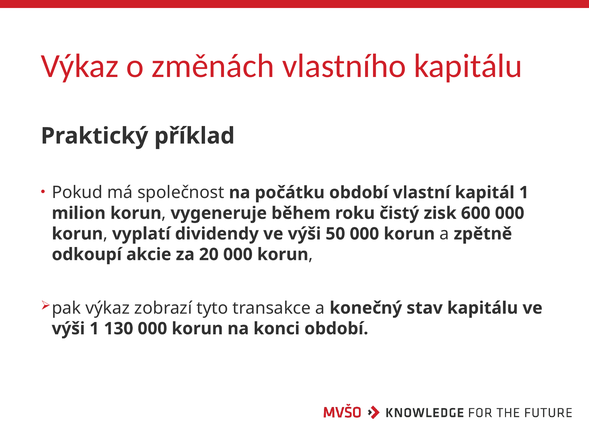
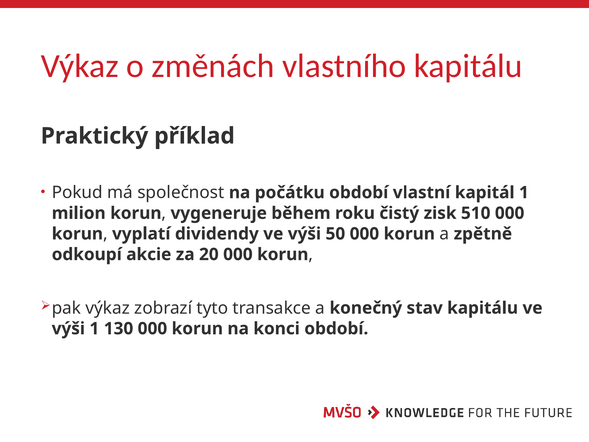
600: 600 -> 510
